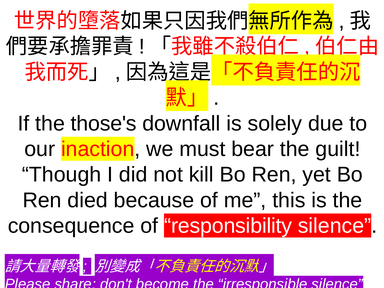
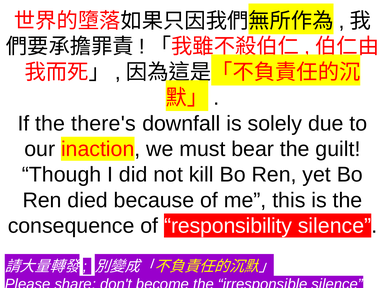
those's: those's -> there's
